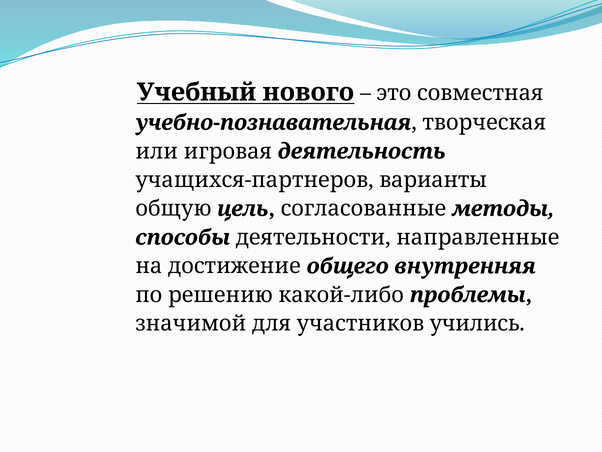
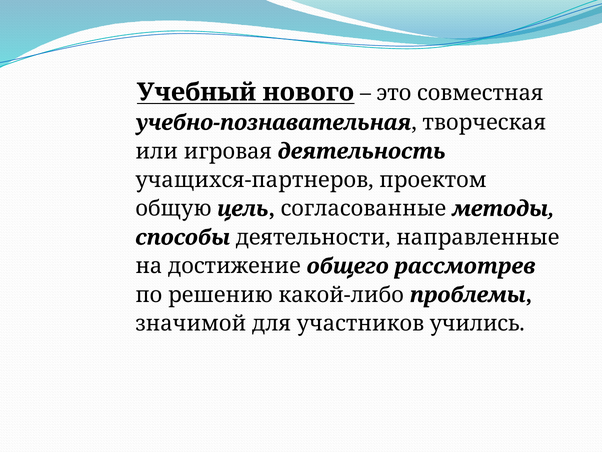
варианты: варианты -> проектом
внутренняя: внутренняя -> рассмотрев
